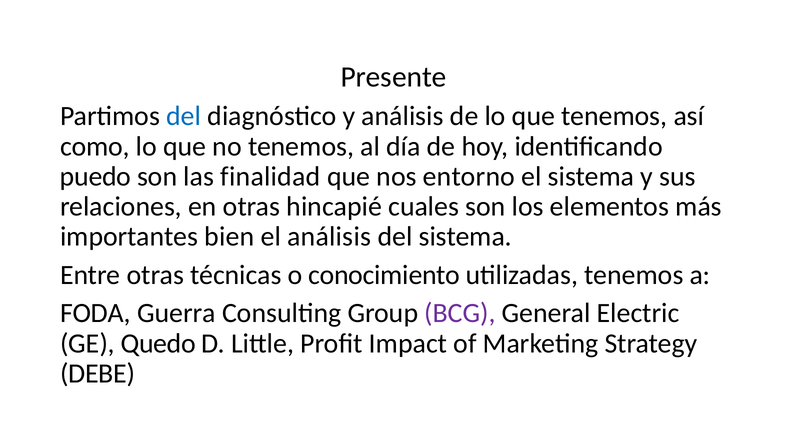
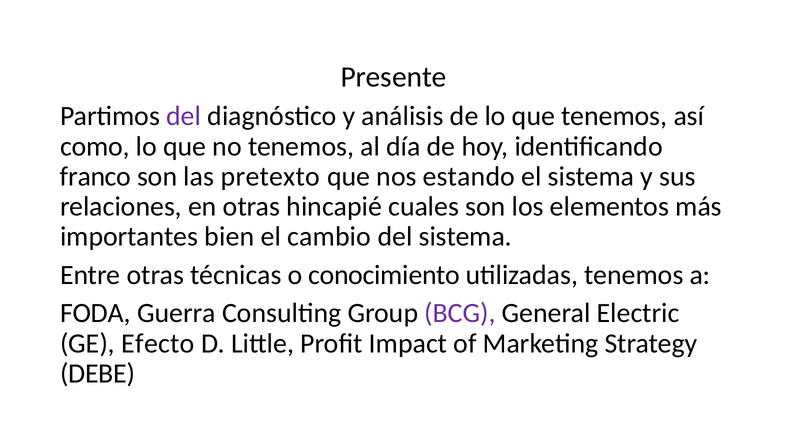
del at (184, 116) colour: blue -> purple
puedo: puedo -> franco
finalidad: finalidad -> pretexto
entorno: entorno -> estando
el análisis: análisis -> cambio
Quedo: Quedo -> Efecto
